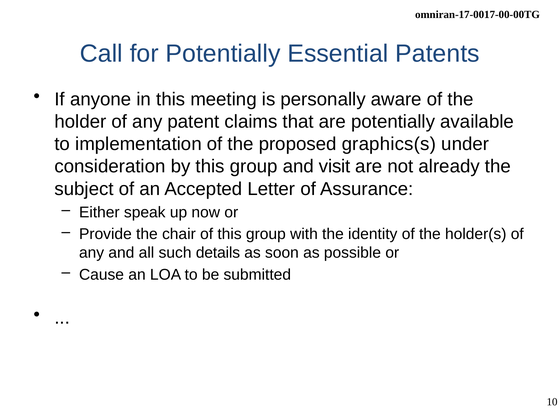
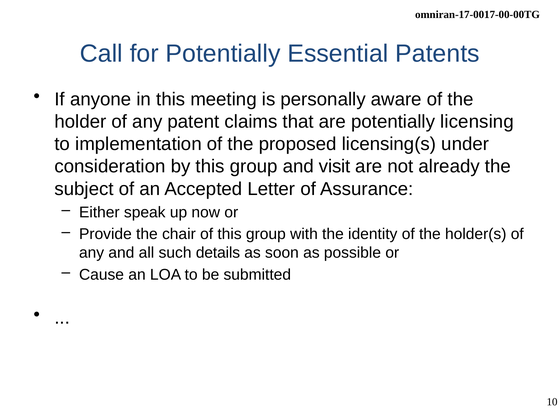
available: available -> licensing
graphics(s: graphics(s -> licensing(s
